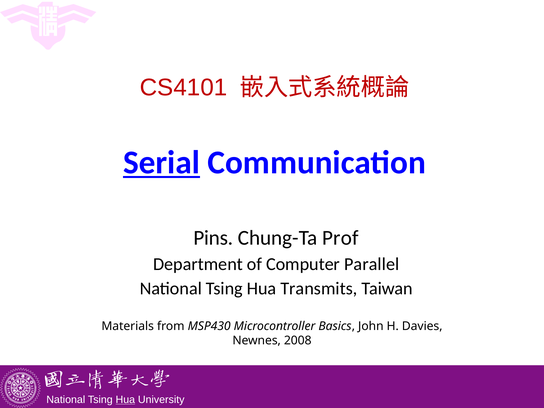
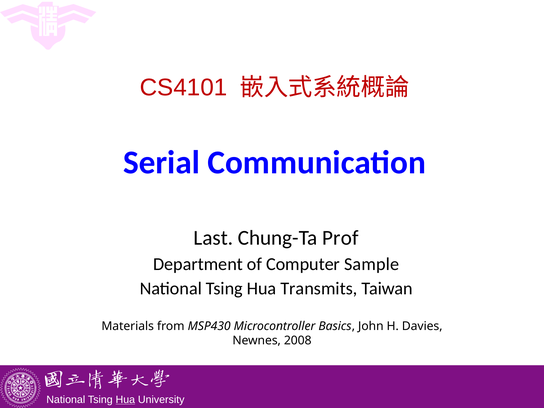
Serial underline: present -> none
Pins: Pins -> Last
Parallel: Parallel -> Sample
